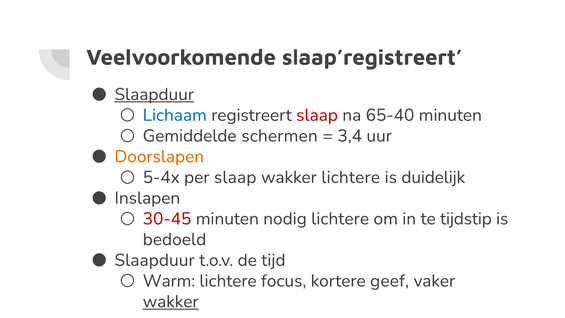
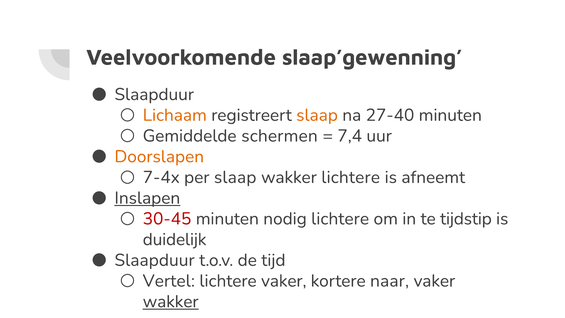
slaap’registreert: slaap’registreert -> slaap’gewenning
Slaapduur at (154, 94) underline: present -> none
Lichaam colour: blue -> orange
slaap at (317, 115) colour: red -> orange
65-40: 65-40 -> 27-40
3,4: 3,4 -> 7,4
5-4x: 5-4x -> 7-4x
duidelijk: duidelijk -> afneemt
Inslapen underline: none -> present
bedoeld: bedoeld -> duidelijk
Warm: Warm -> Vertel
lichtere focus: focus -> vaker
geef: geef -> naar
